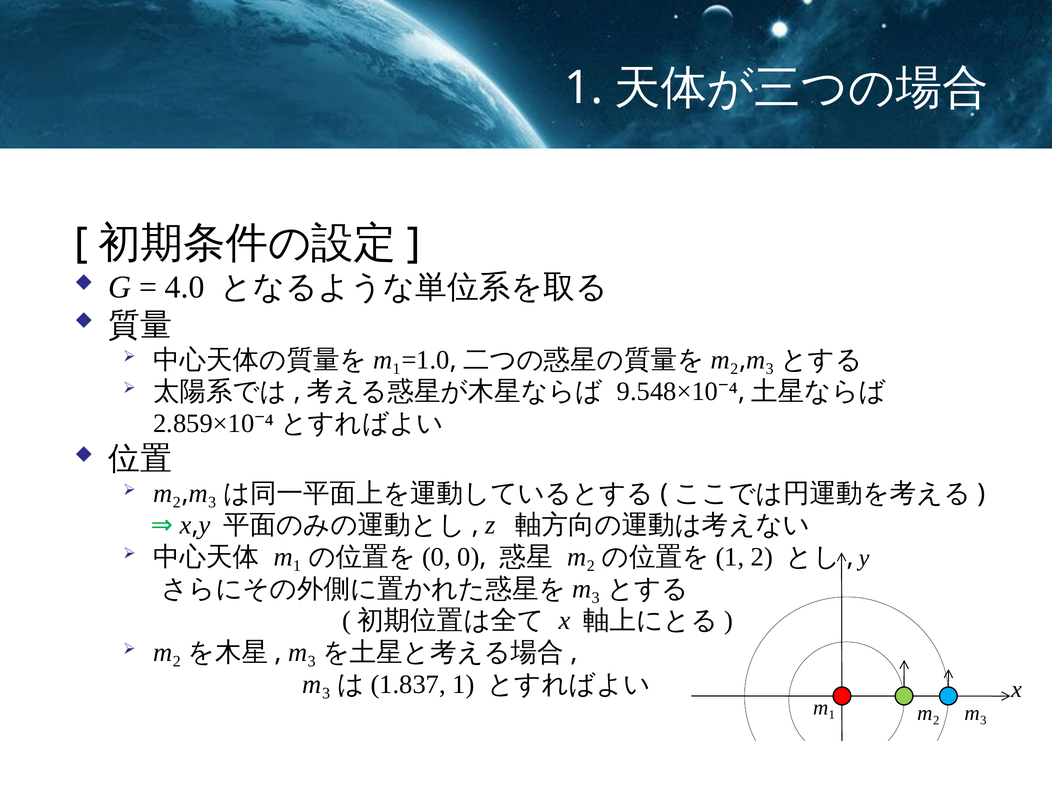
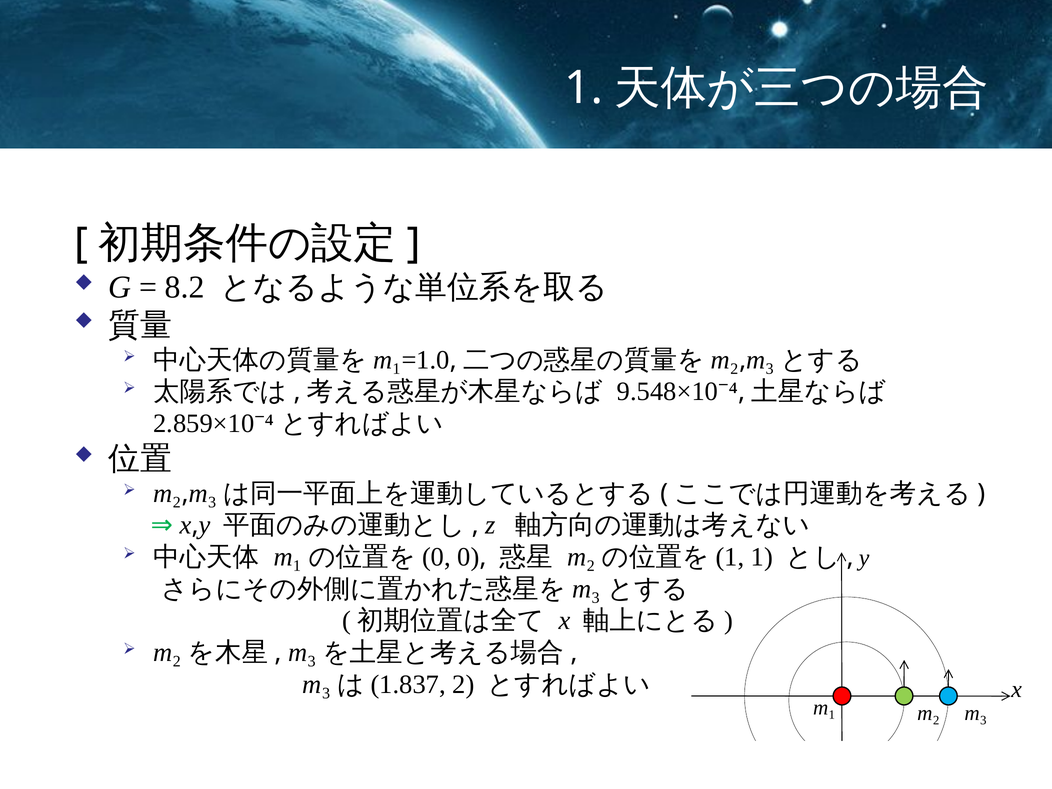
4.0: 4.0 -> 8.2
2 at (762, 557): 2 -> 1
1 at (463, 684): 1 -> 2
